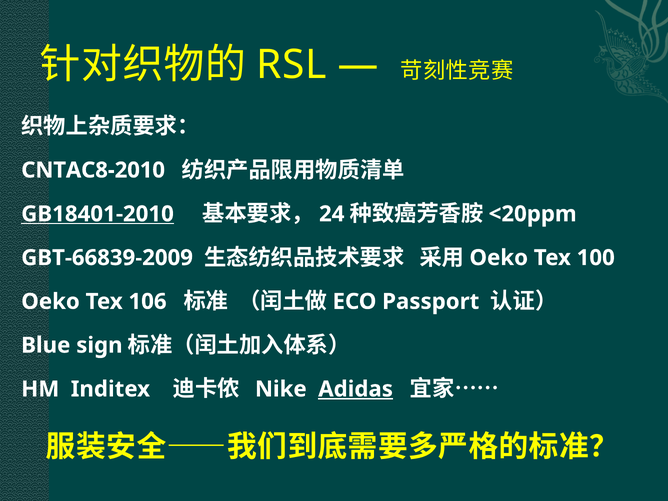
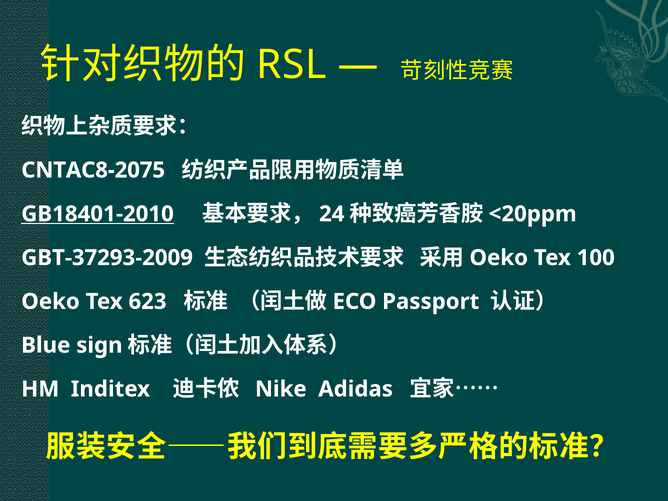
CNTAC8-2010: CNTAC8-2010 -> CNTAC8-2075
GBT-66839-2009: GBT-66839-2009 -> GBT-37293-2009
106: 106 -> 623
Adidas underline: present -> none
